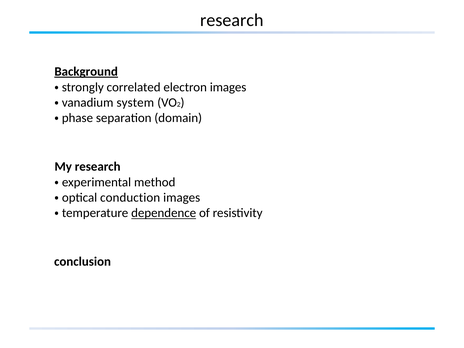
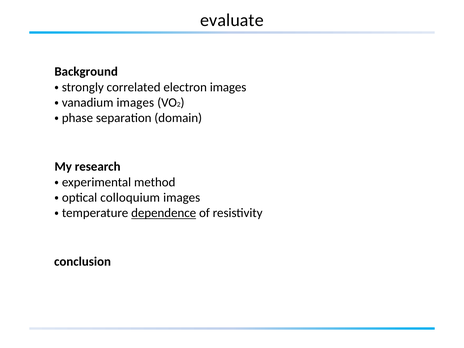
research at (232, 20): research -> evaluate
Background underline: present -> none
system at (135, 103): system -> images
conduction: conduction -> colloquium
